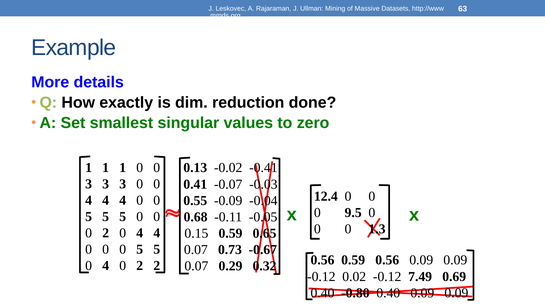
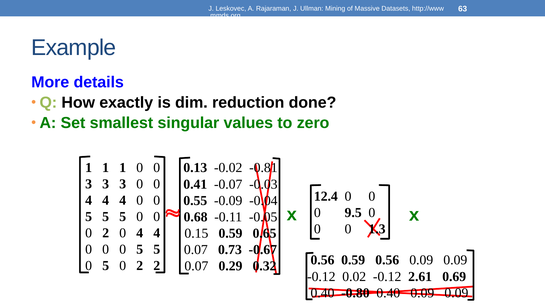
-0.41: -0.41 -> -0.81
4 at (106, 265): 4 -> 5
7.49: 7.49 -> 2.61
